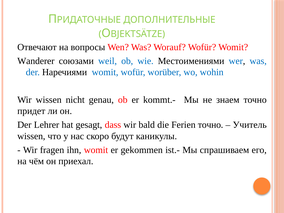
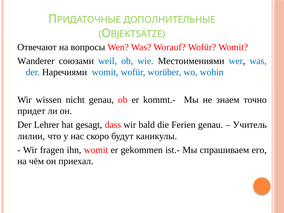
Ferien точно: точно -> genau
wissen at (31, 136): wissen -> лилии
